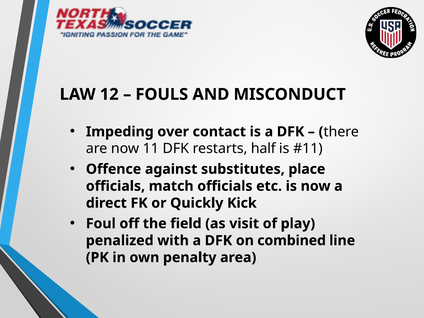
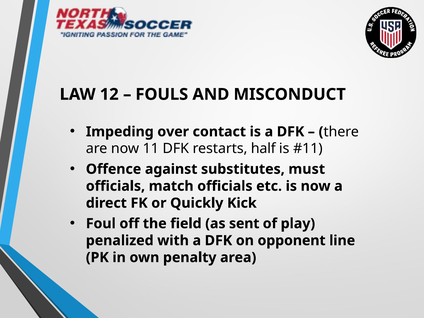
place: place -> must
visit: visit -> sent
combined: combined -> opponent
